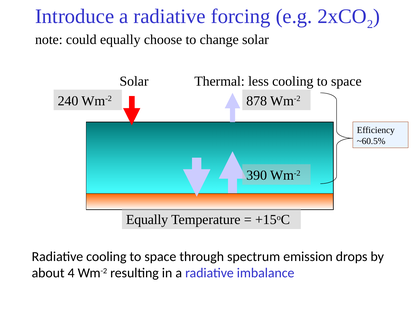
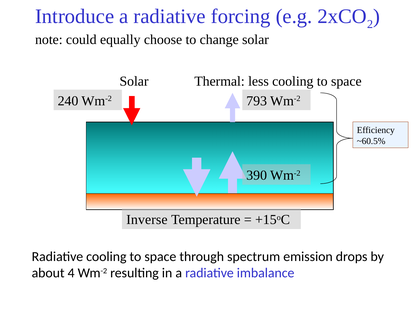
878: 878 -> 793
Equally at (147, 220): Equally -> Inverse
